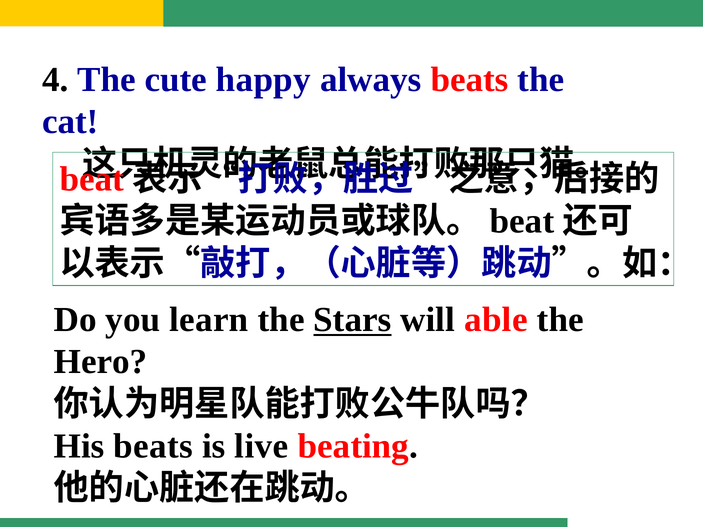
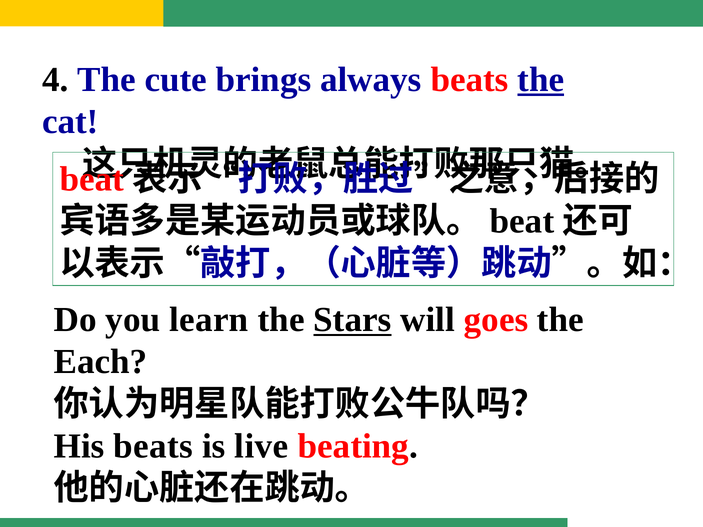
happy: happy -> brings
the at (541, 80) underline: none -> present
able: able -> goes
Hero: Hero -> Each
